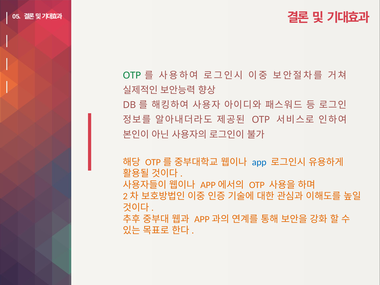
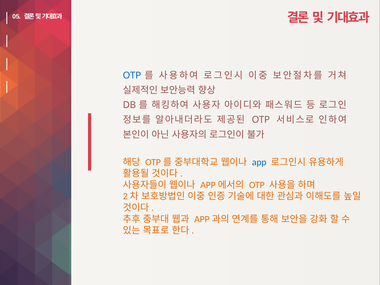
OTP at (132, 75) colour: green -> blue
